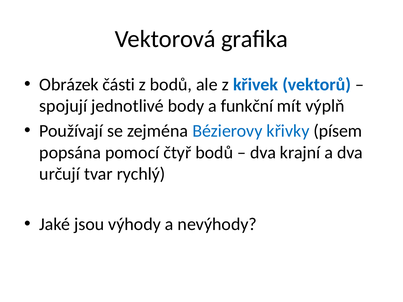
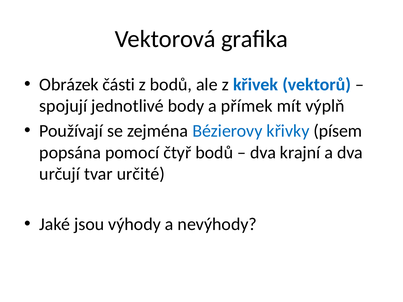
funkční: funkční -> přímek
rychlý: rychlý -> určité
